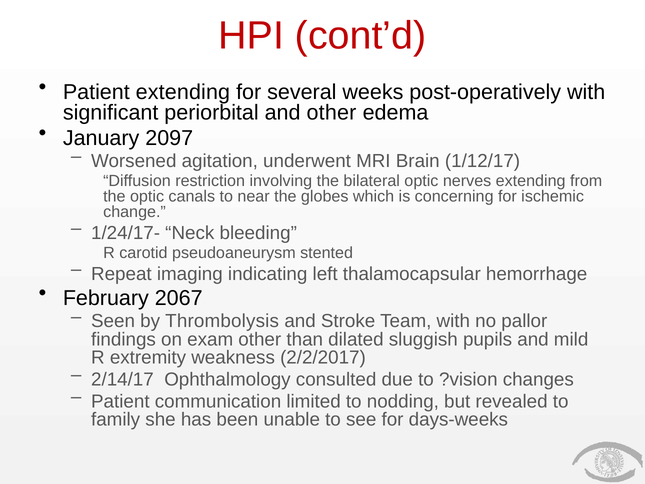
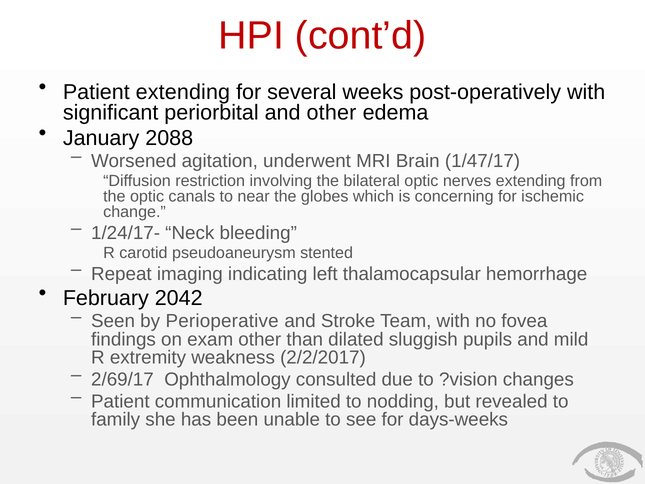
2097: 2097 -> 2088
1/12/17: 1/12/17 -> 1/47/17
2067: 2067 -> 2042
Thrombolysis: Thrombolysis -> Perioperative
pallor: pallor -> fovea
2/14/17: 2/14/17 -> 2/69/17
